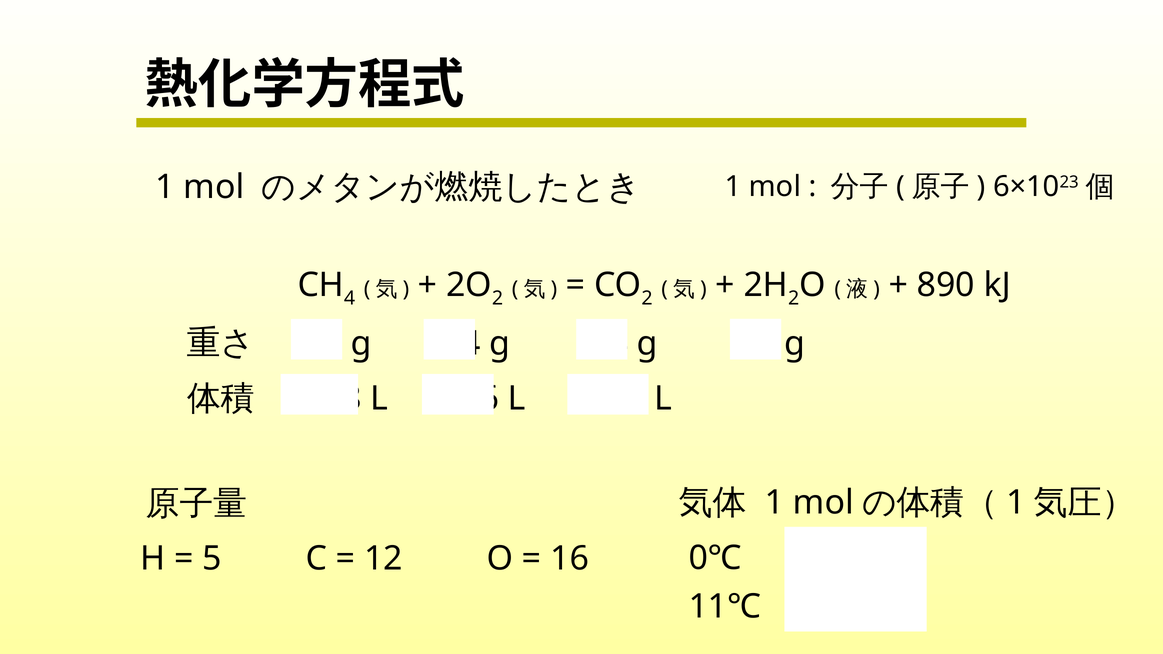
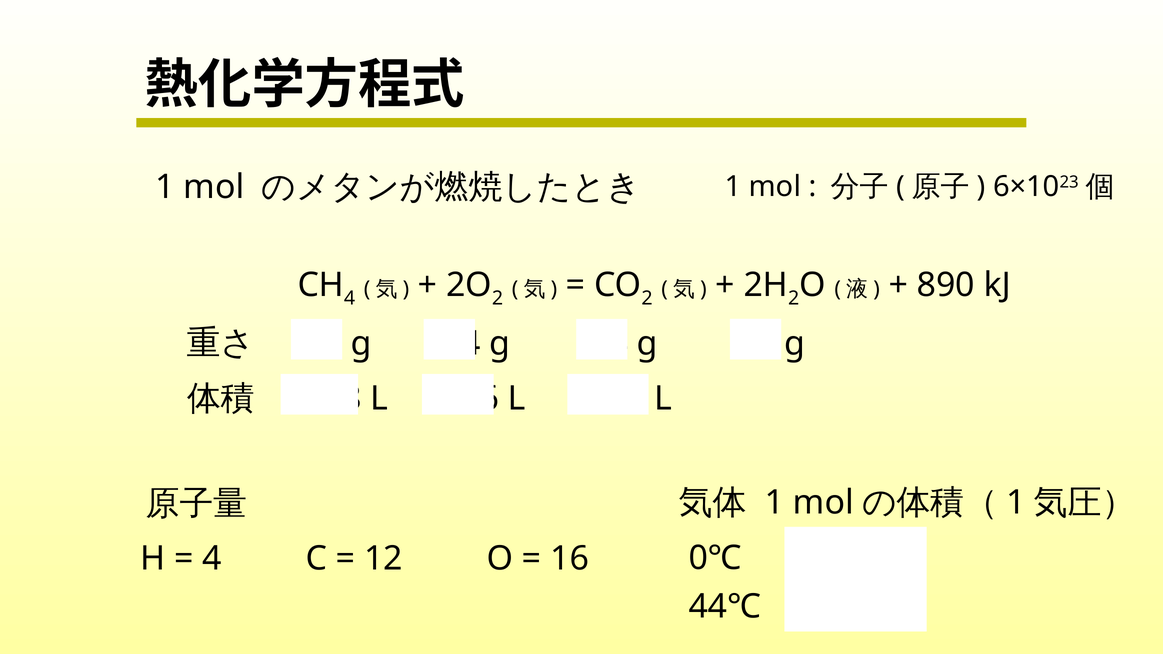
5 at (212, 559): 5 -> 4
11℃: 11℃ -> 44℃
